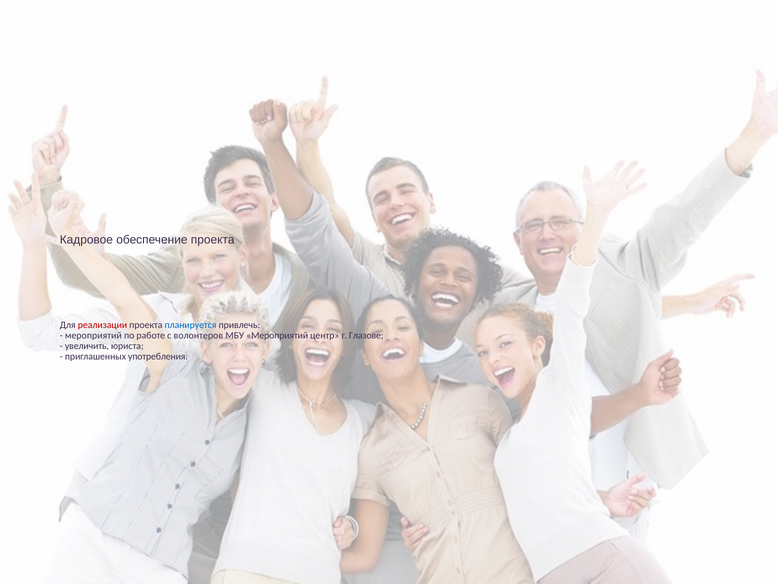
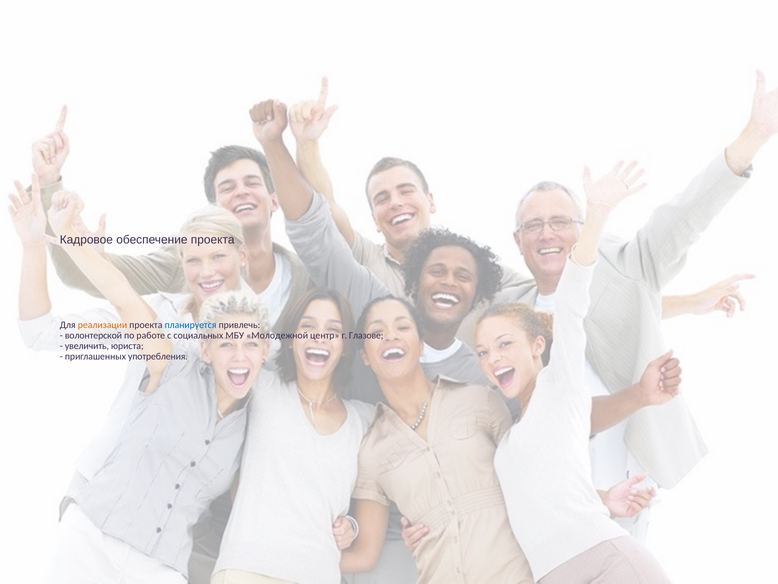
реализации colour: red -> orange
мероприятий at (93, 335): мероприятий -> волонтерской
волонтеров: волонтеров -> социальных
МБУ Мероприятий: Мероприятий -> Молодежной
